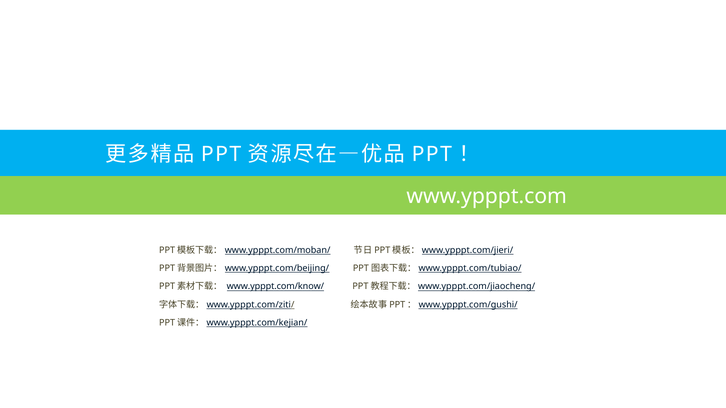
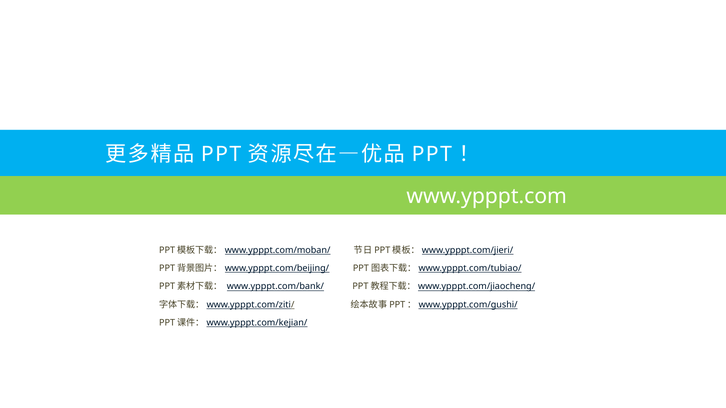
www.ypppt.com/know/: www.ypppt.com/know/ -> www.ypppt.com/bank/
